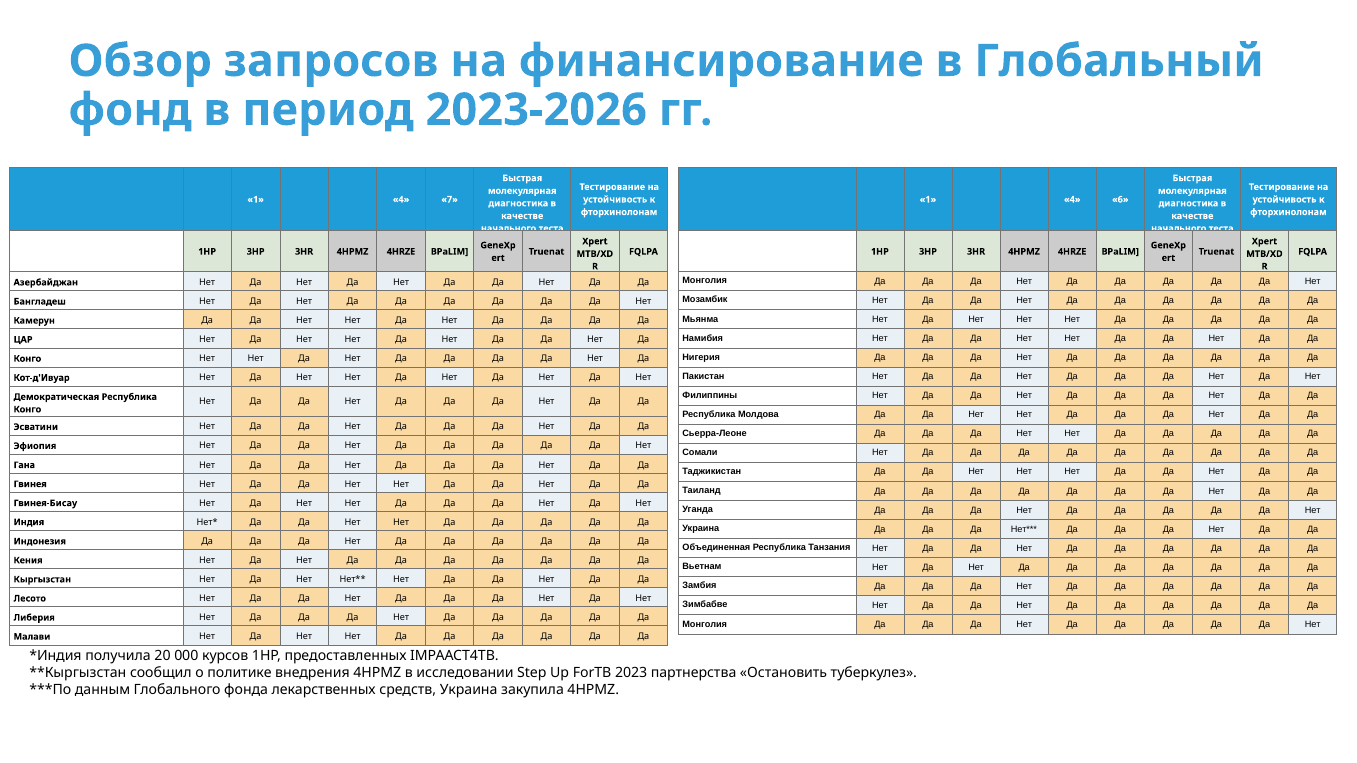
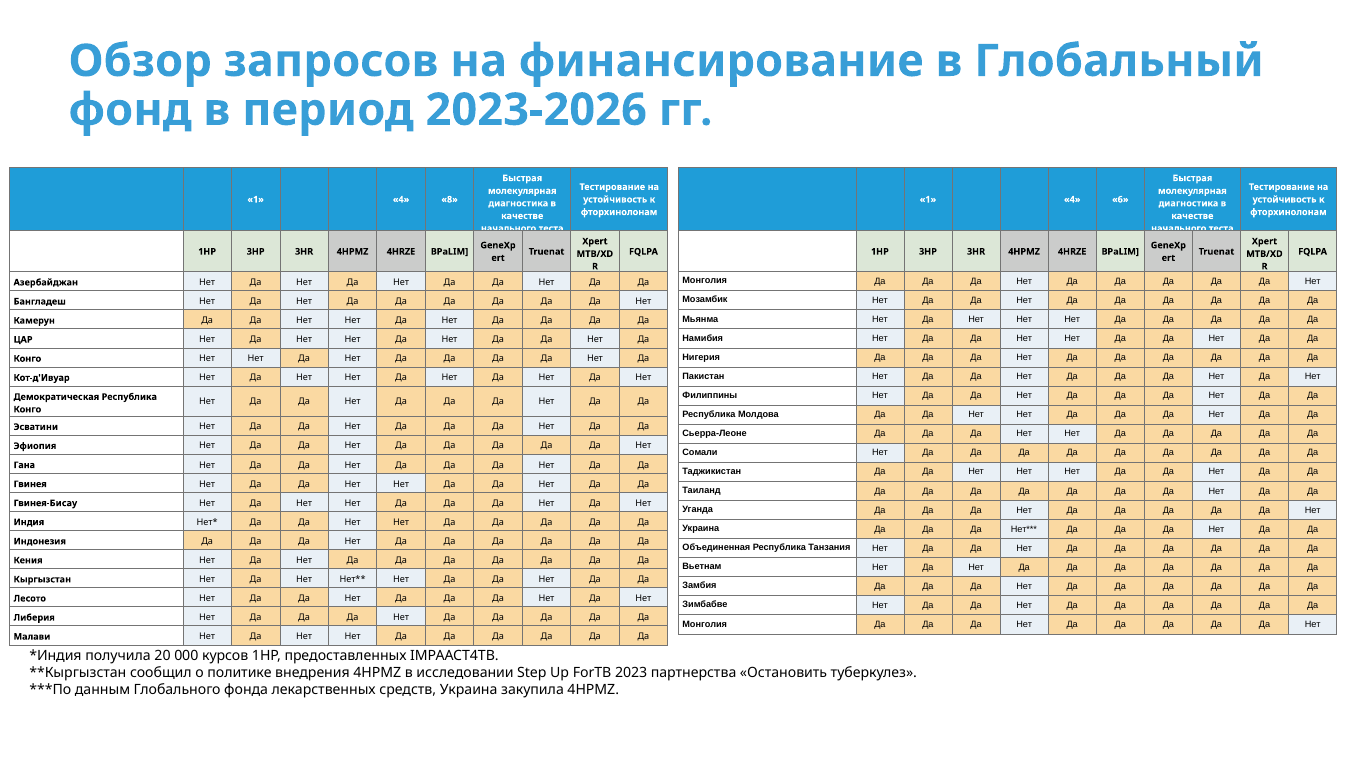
7: 7 -> 8
